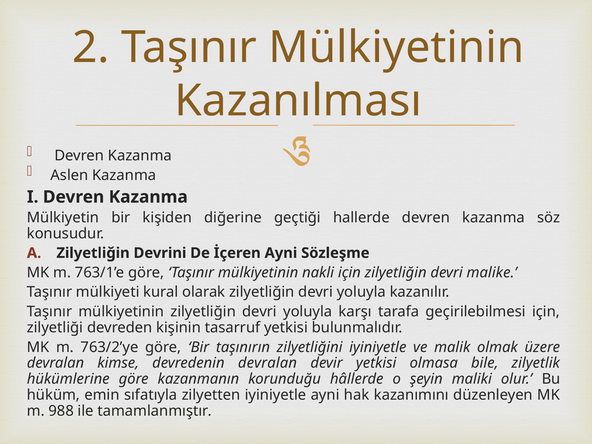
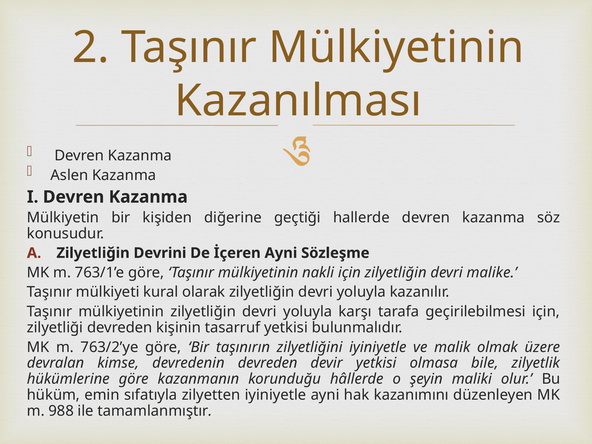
devredenin devralan: devralan -> devreden
